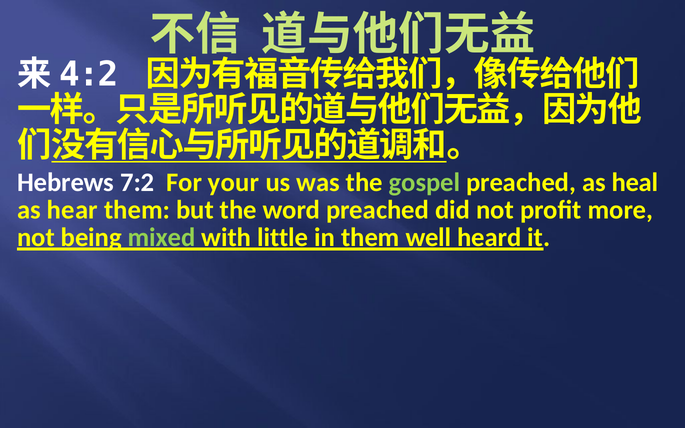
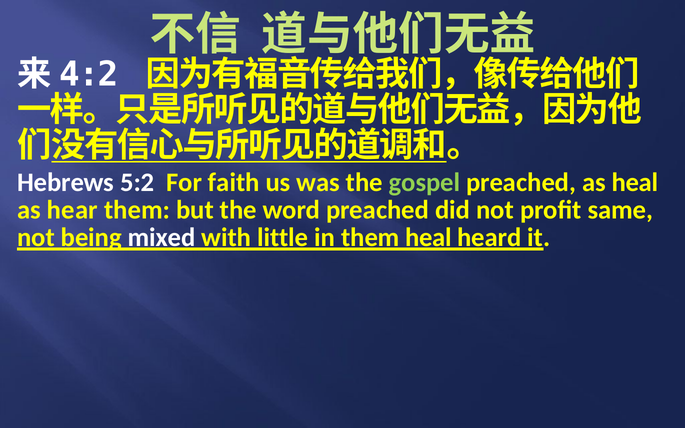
7:2: 7:2 -> 5:2
your: your -> faith
more: more -> same
mixed colour: light green -> white
them well: well -> heal
